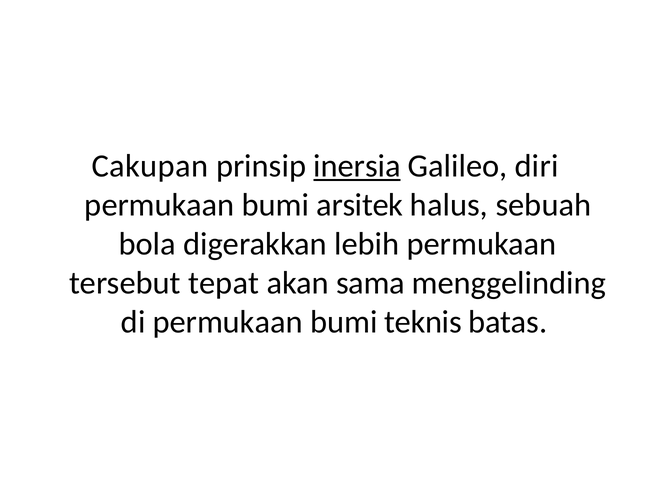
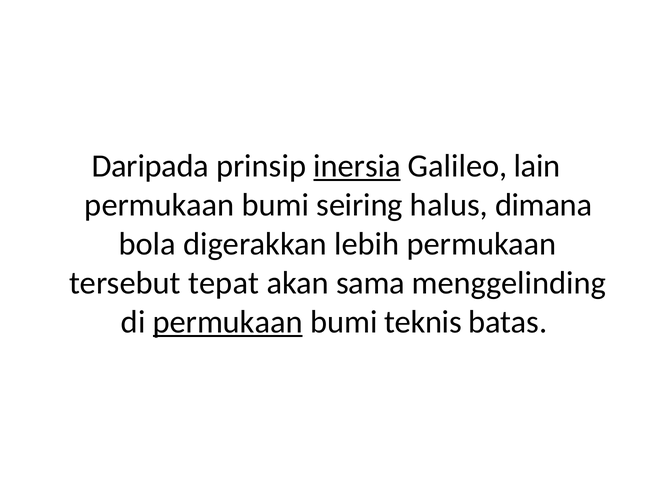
Cakupan: Cakupan -> Daripada
diri: diri -> lain
arsitek: arsitek -> seiring
sebuah: sebuah -> dimana
permukaan at (228, 322) underline: none -> present
